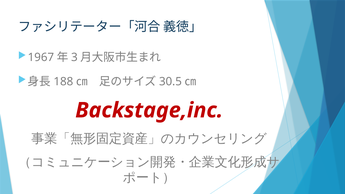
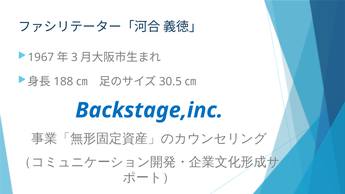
Backstage,inc colour: red -> blue
